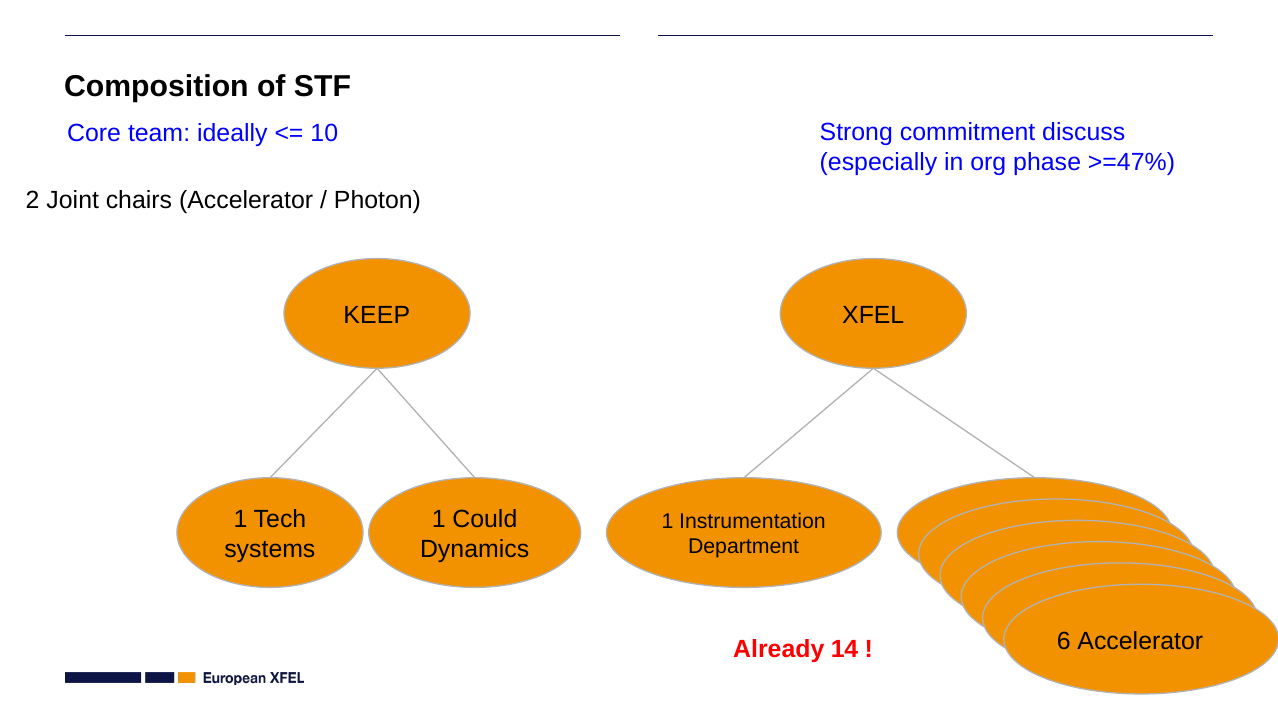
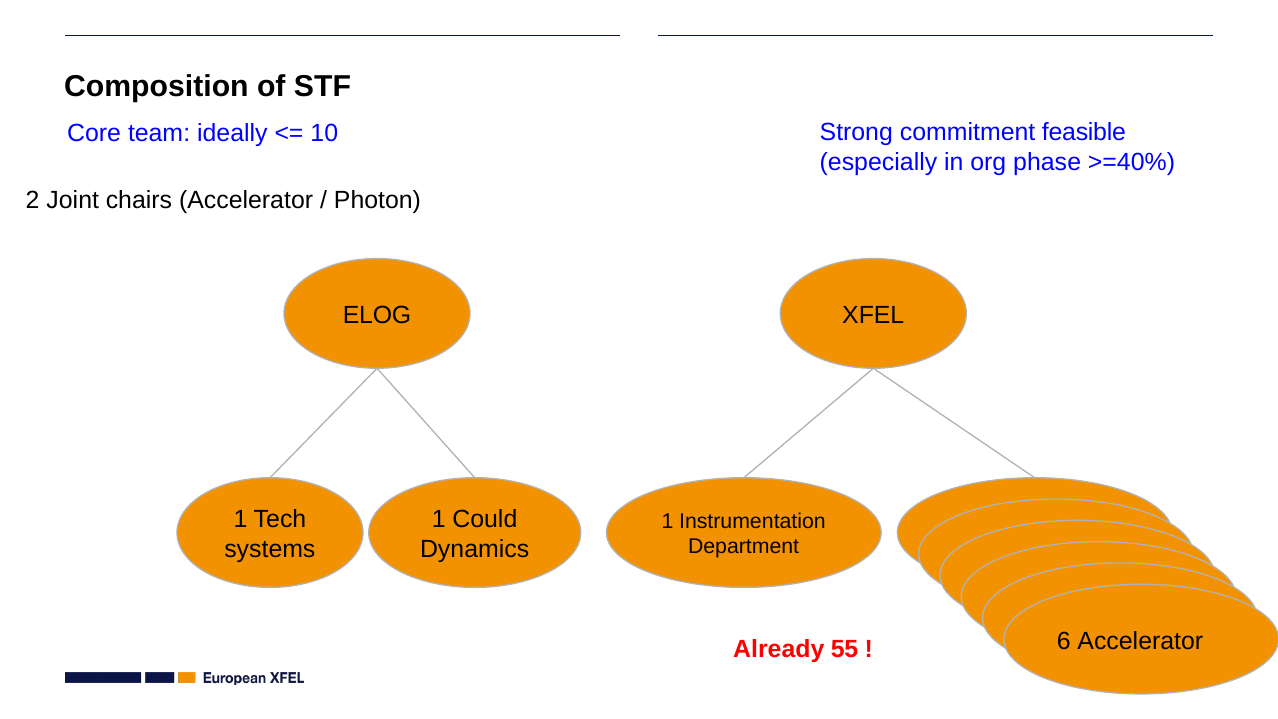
discuss: discuss -> feasible
>=47%: >=47% -> >=40%
KEEP: KEEP -> ELOG
14: 14 -> 55
